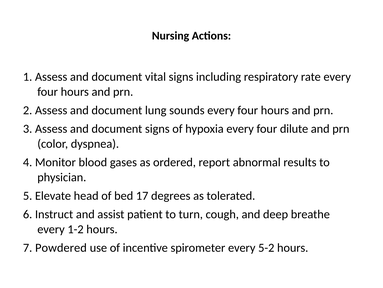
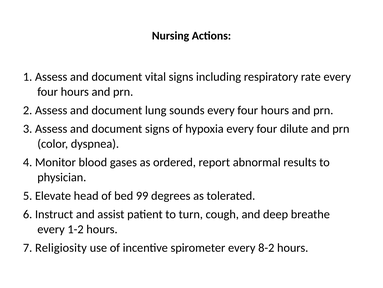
17: 17 -> 99
Powdered: Powdered -> Religiosity
5-2: 5-2 -> 8-2
